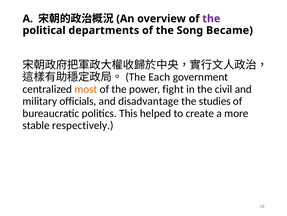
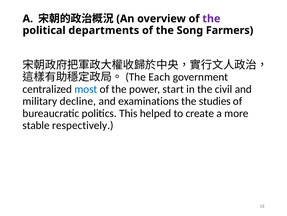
Became: Became -> Farmers
most colour: orange -> blue
fight: fight -> start
officials: officials -> decline
disadvantage: disadvantage -> examinations
